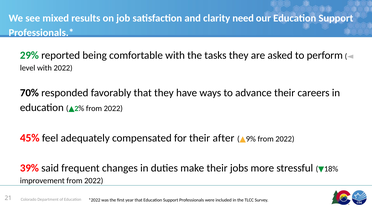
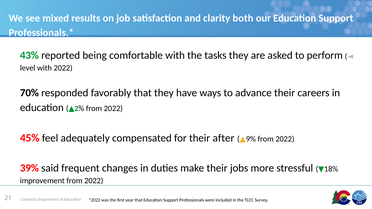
need: need -> both
29%: 29% -> 43%
